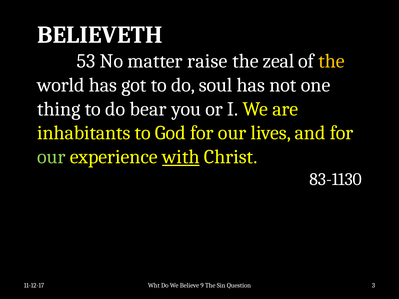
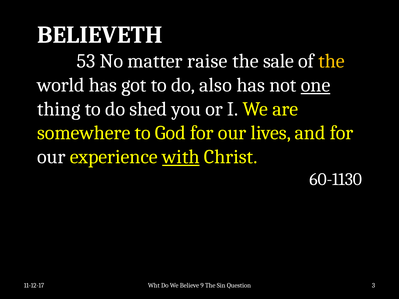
zeal: zeal -> sale
soul: soul -> also
one underline: none -> present
bear: bear -> shed
inhabitants: inhabitants -> somewhere
our at (51, 157) colour: light green -> white
83-1130: 83-1130 -> 60-1130
